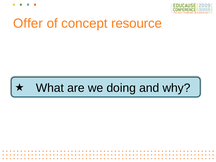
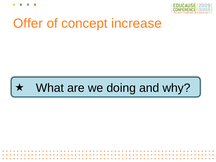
resource: resource -> increase
